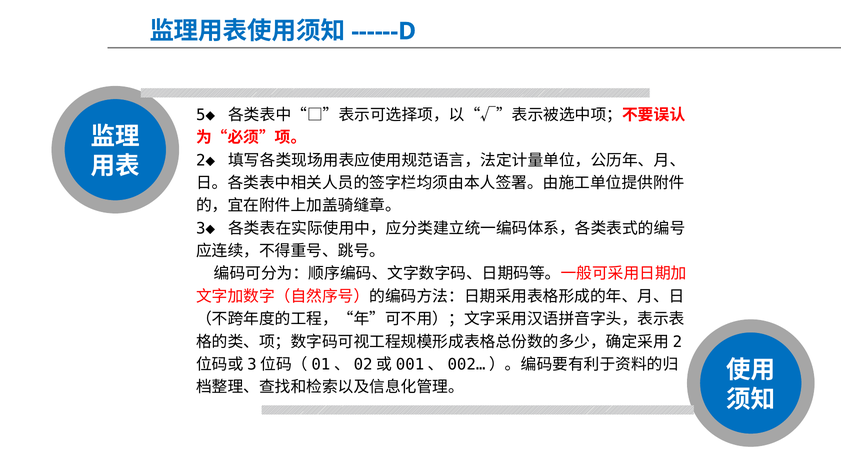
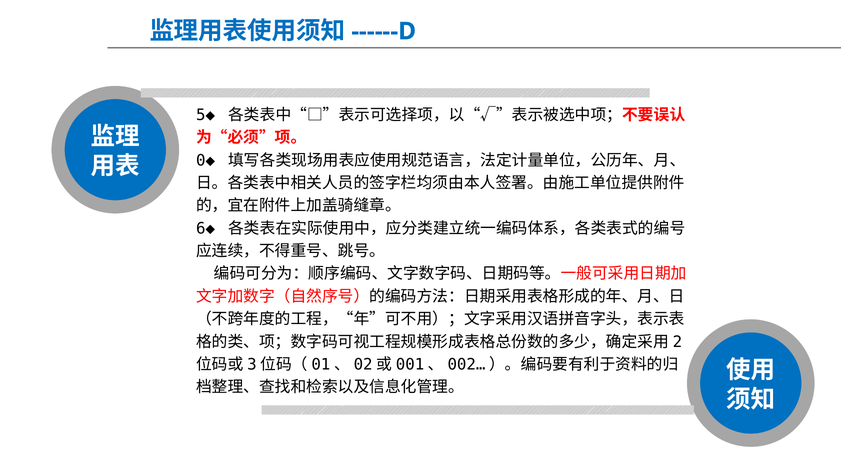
2◆: 2◆ -> 0◆
3◆: 3◆ -> 6◆
